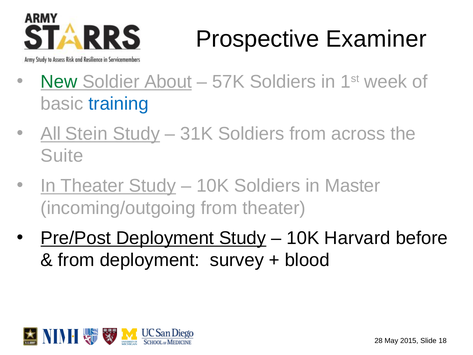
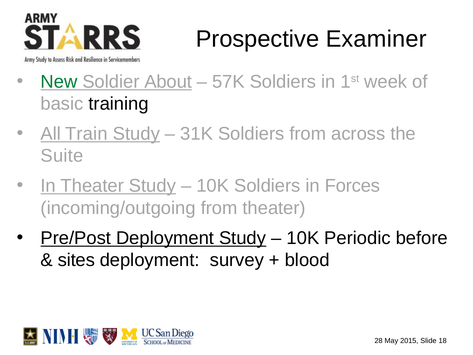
training colour: blue -> black
Stein: Stein -> Train
Master: Master -> Forces
Harvard: Harvard -> Periodic
from at (76, 260): from -> sites
